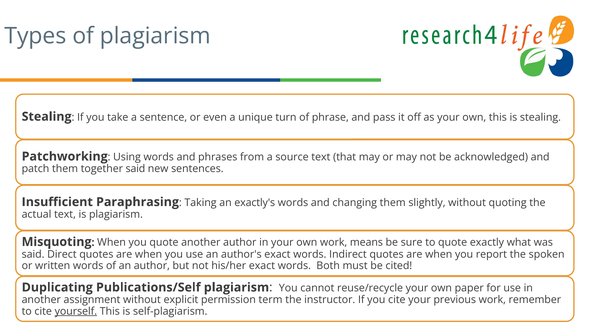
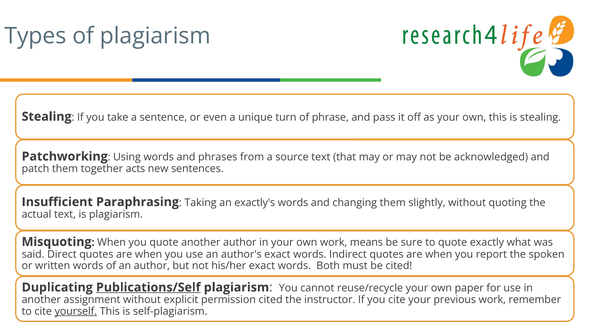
together said: said -> acts
Publications/Self underline: none -> present
permission term: term -> cited
